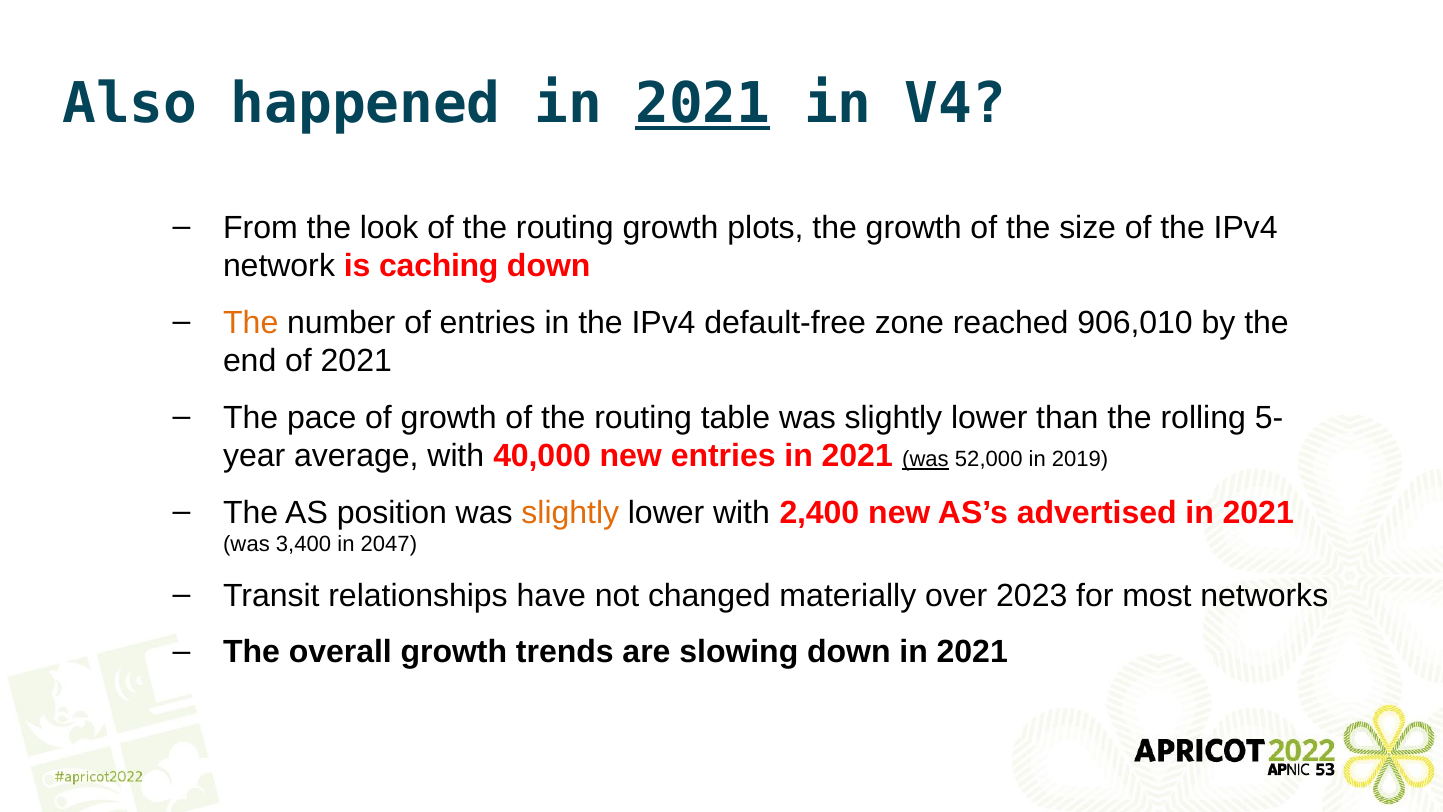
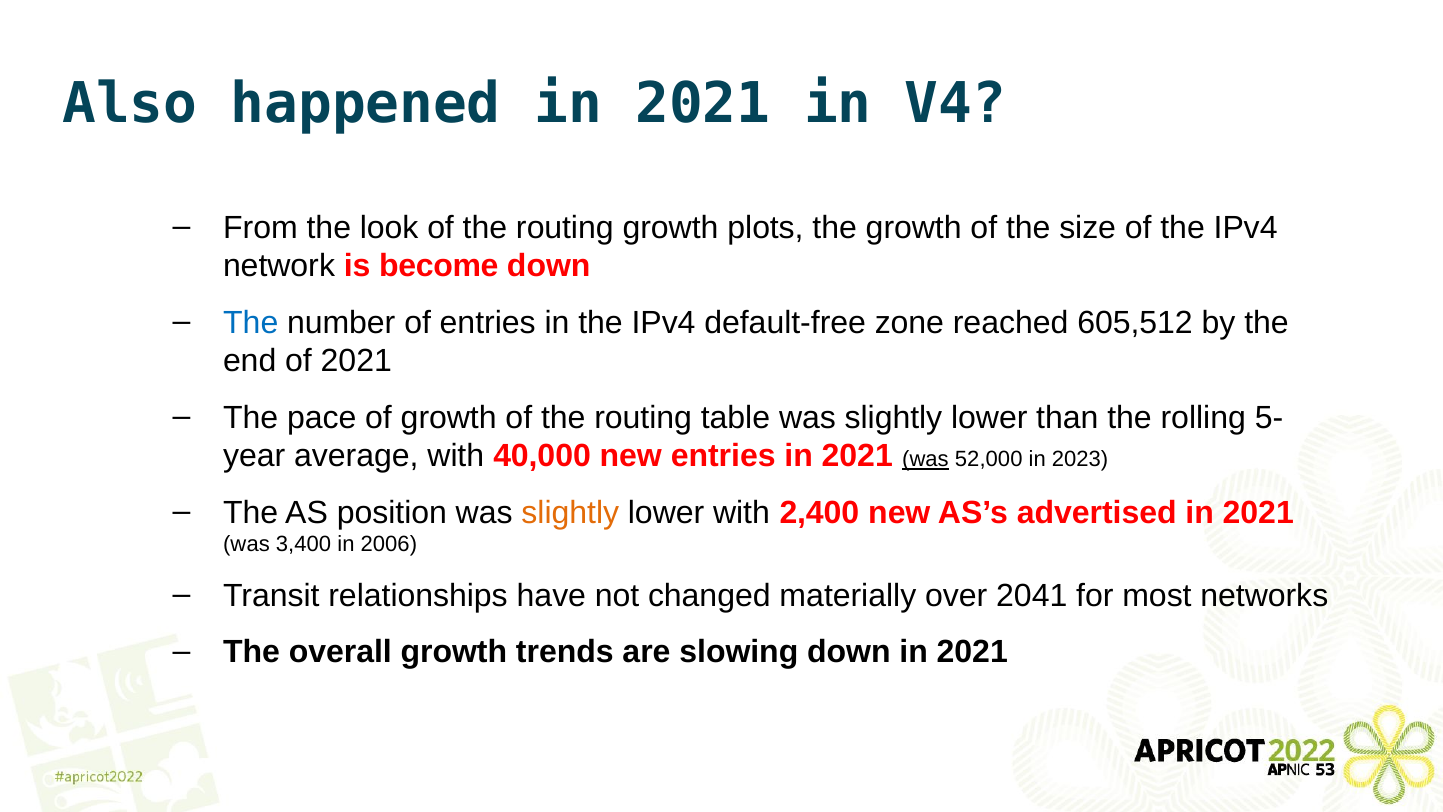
2021 at (703, 104) underline: present -> none
caching: caching -> become
The at (251, 323) colour: orange -> blue
906,010: 906,010 -> 605,512
2019: 2019 -> 2023
2047: 2047 -> 2006
2023: 2023 -> 2041
